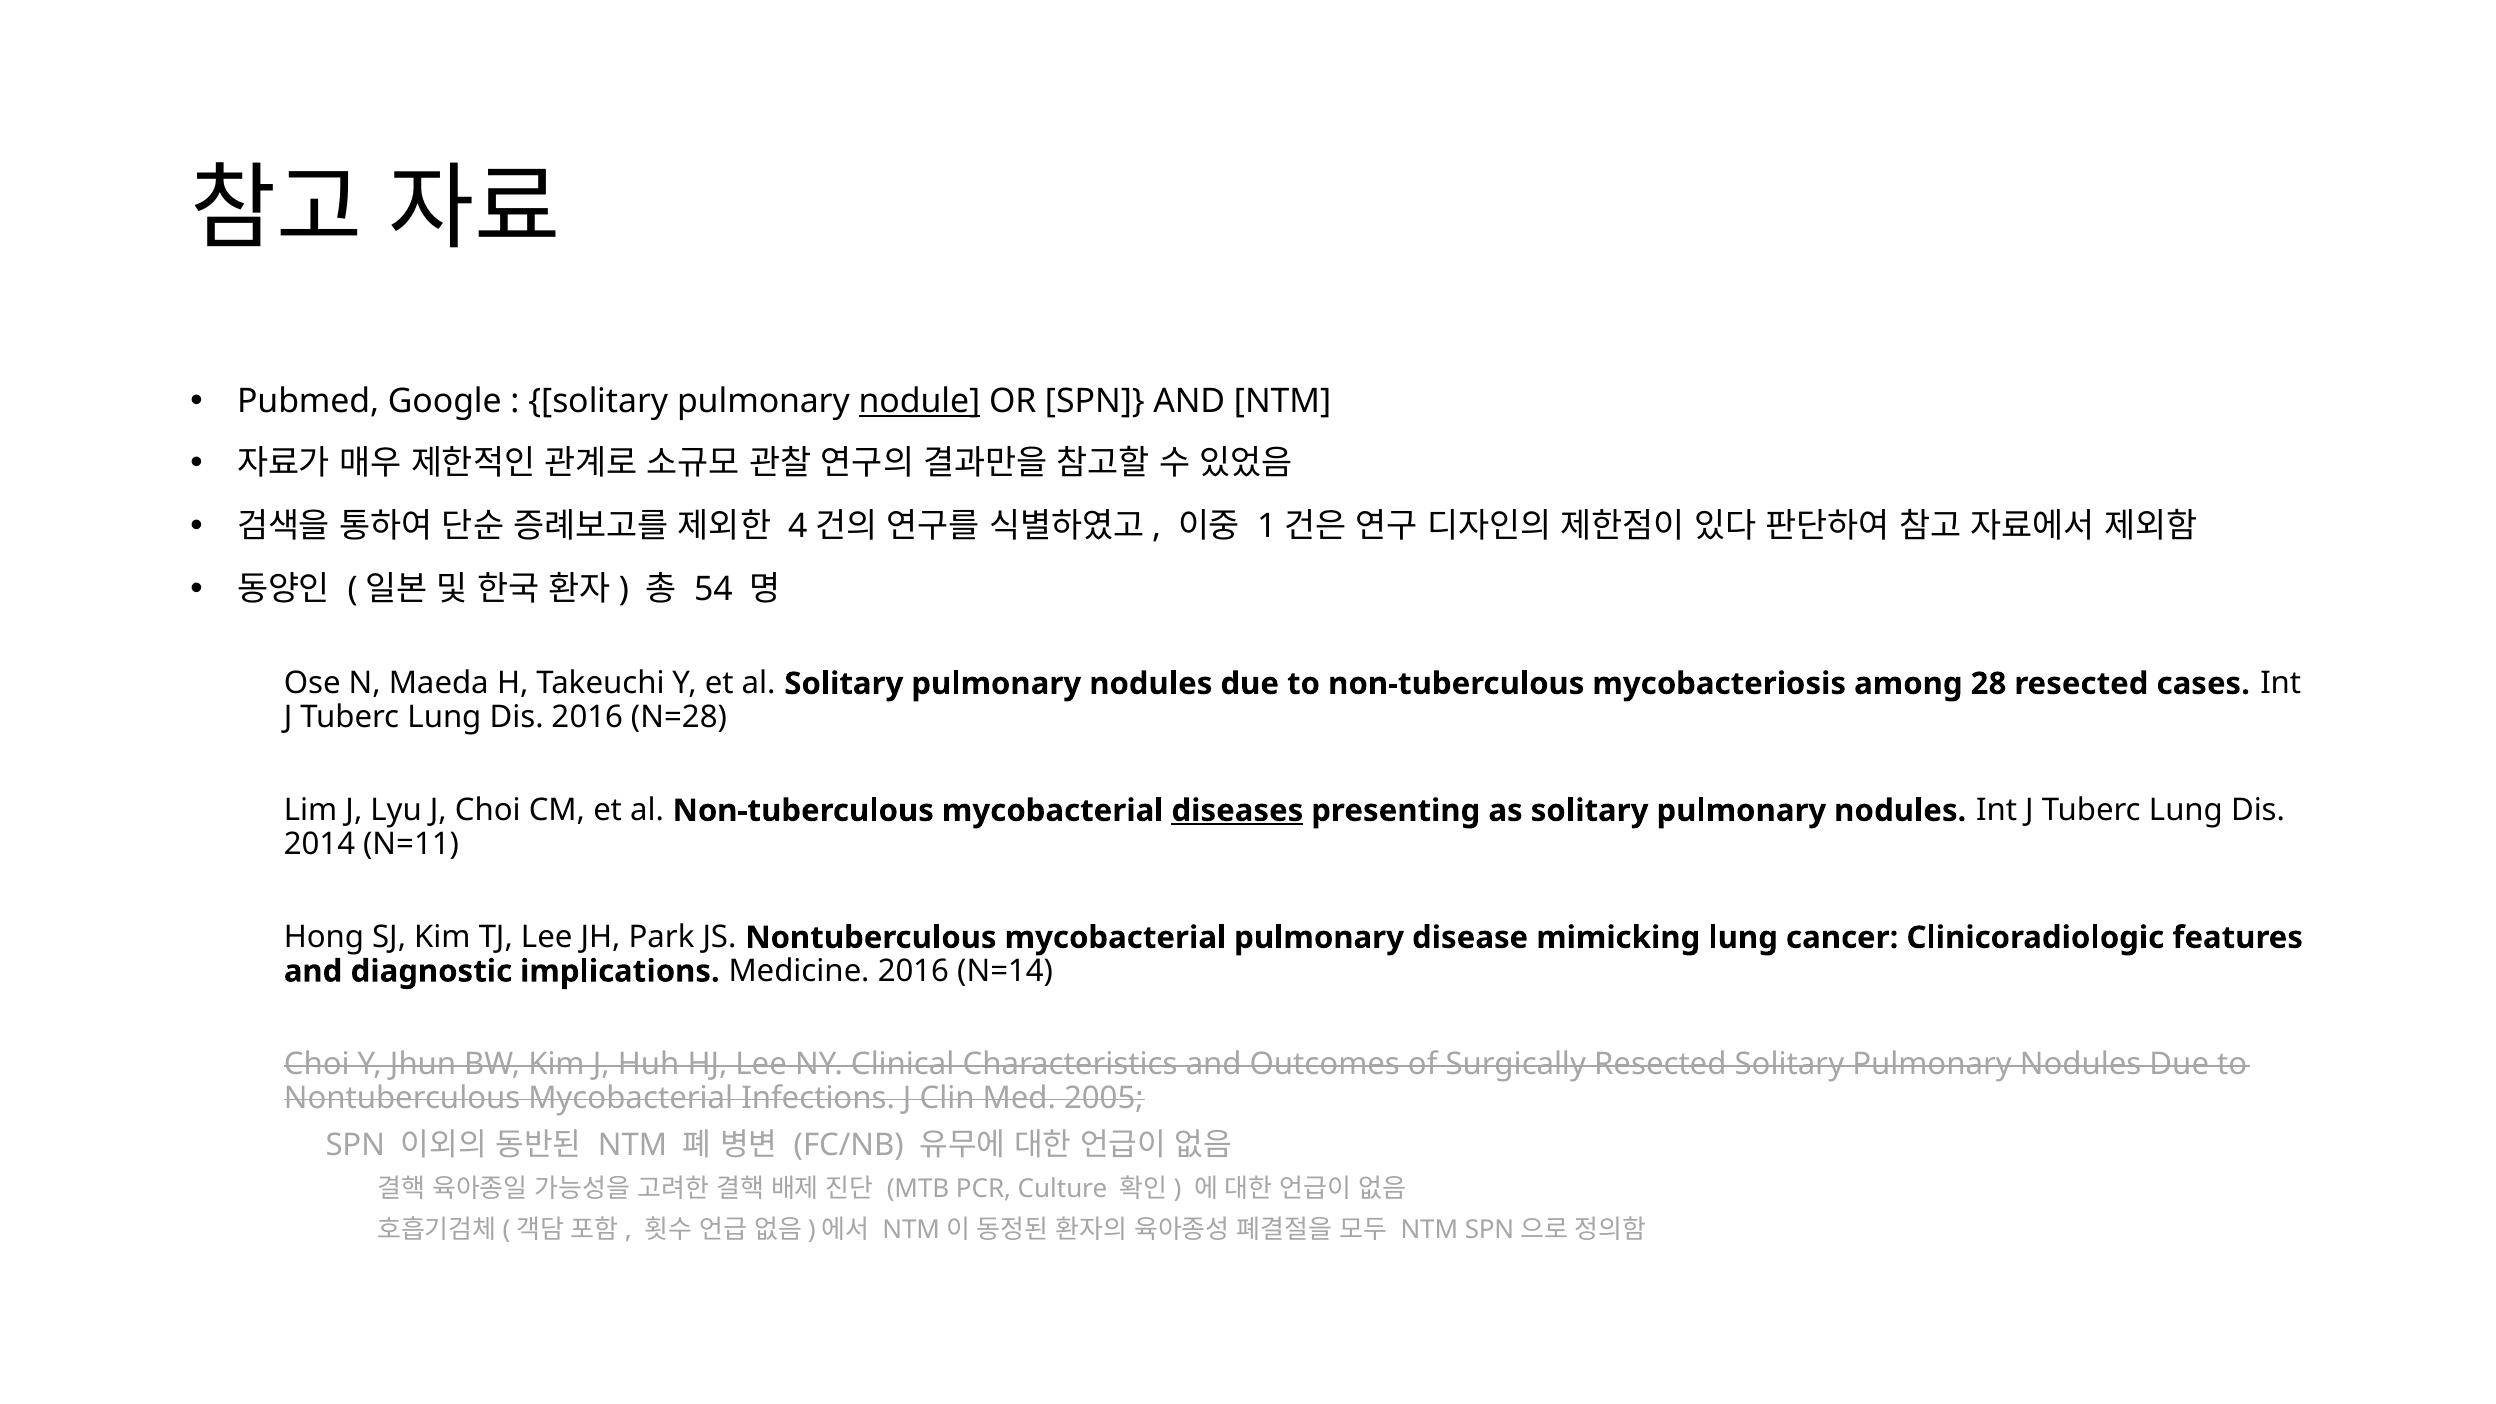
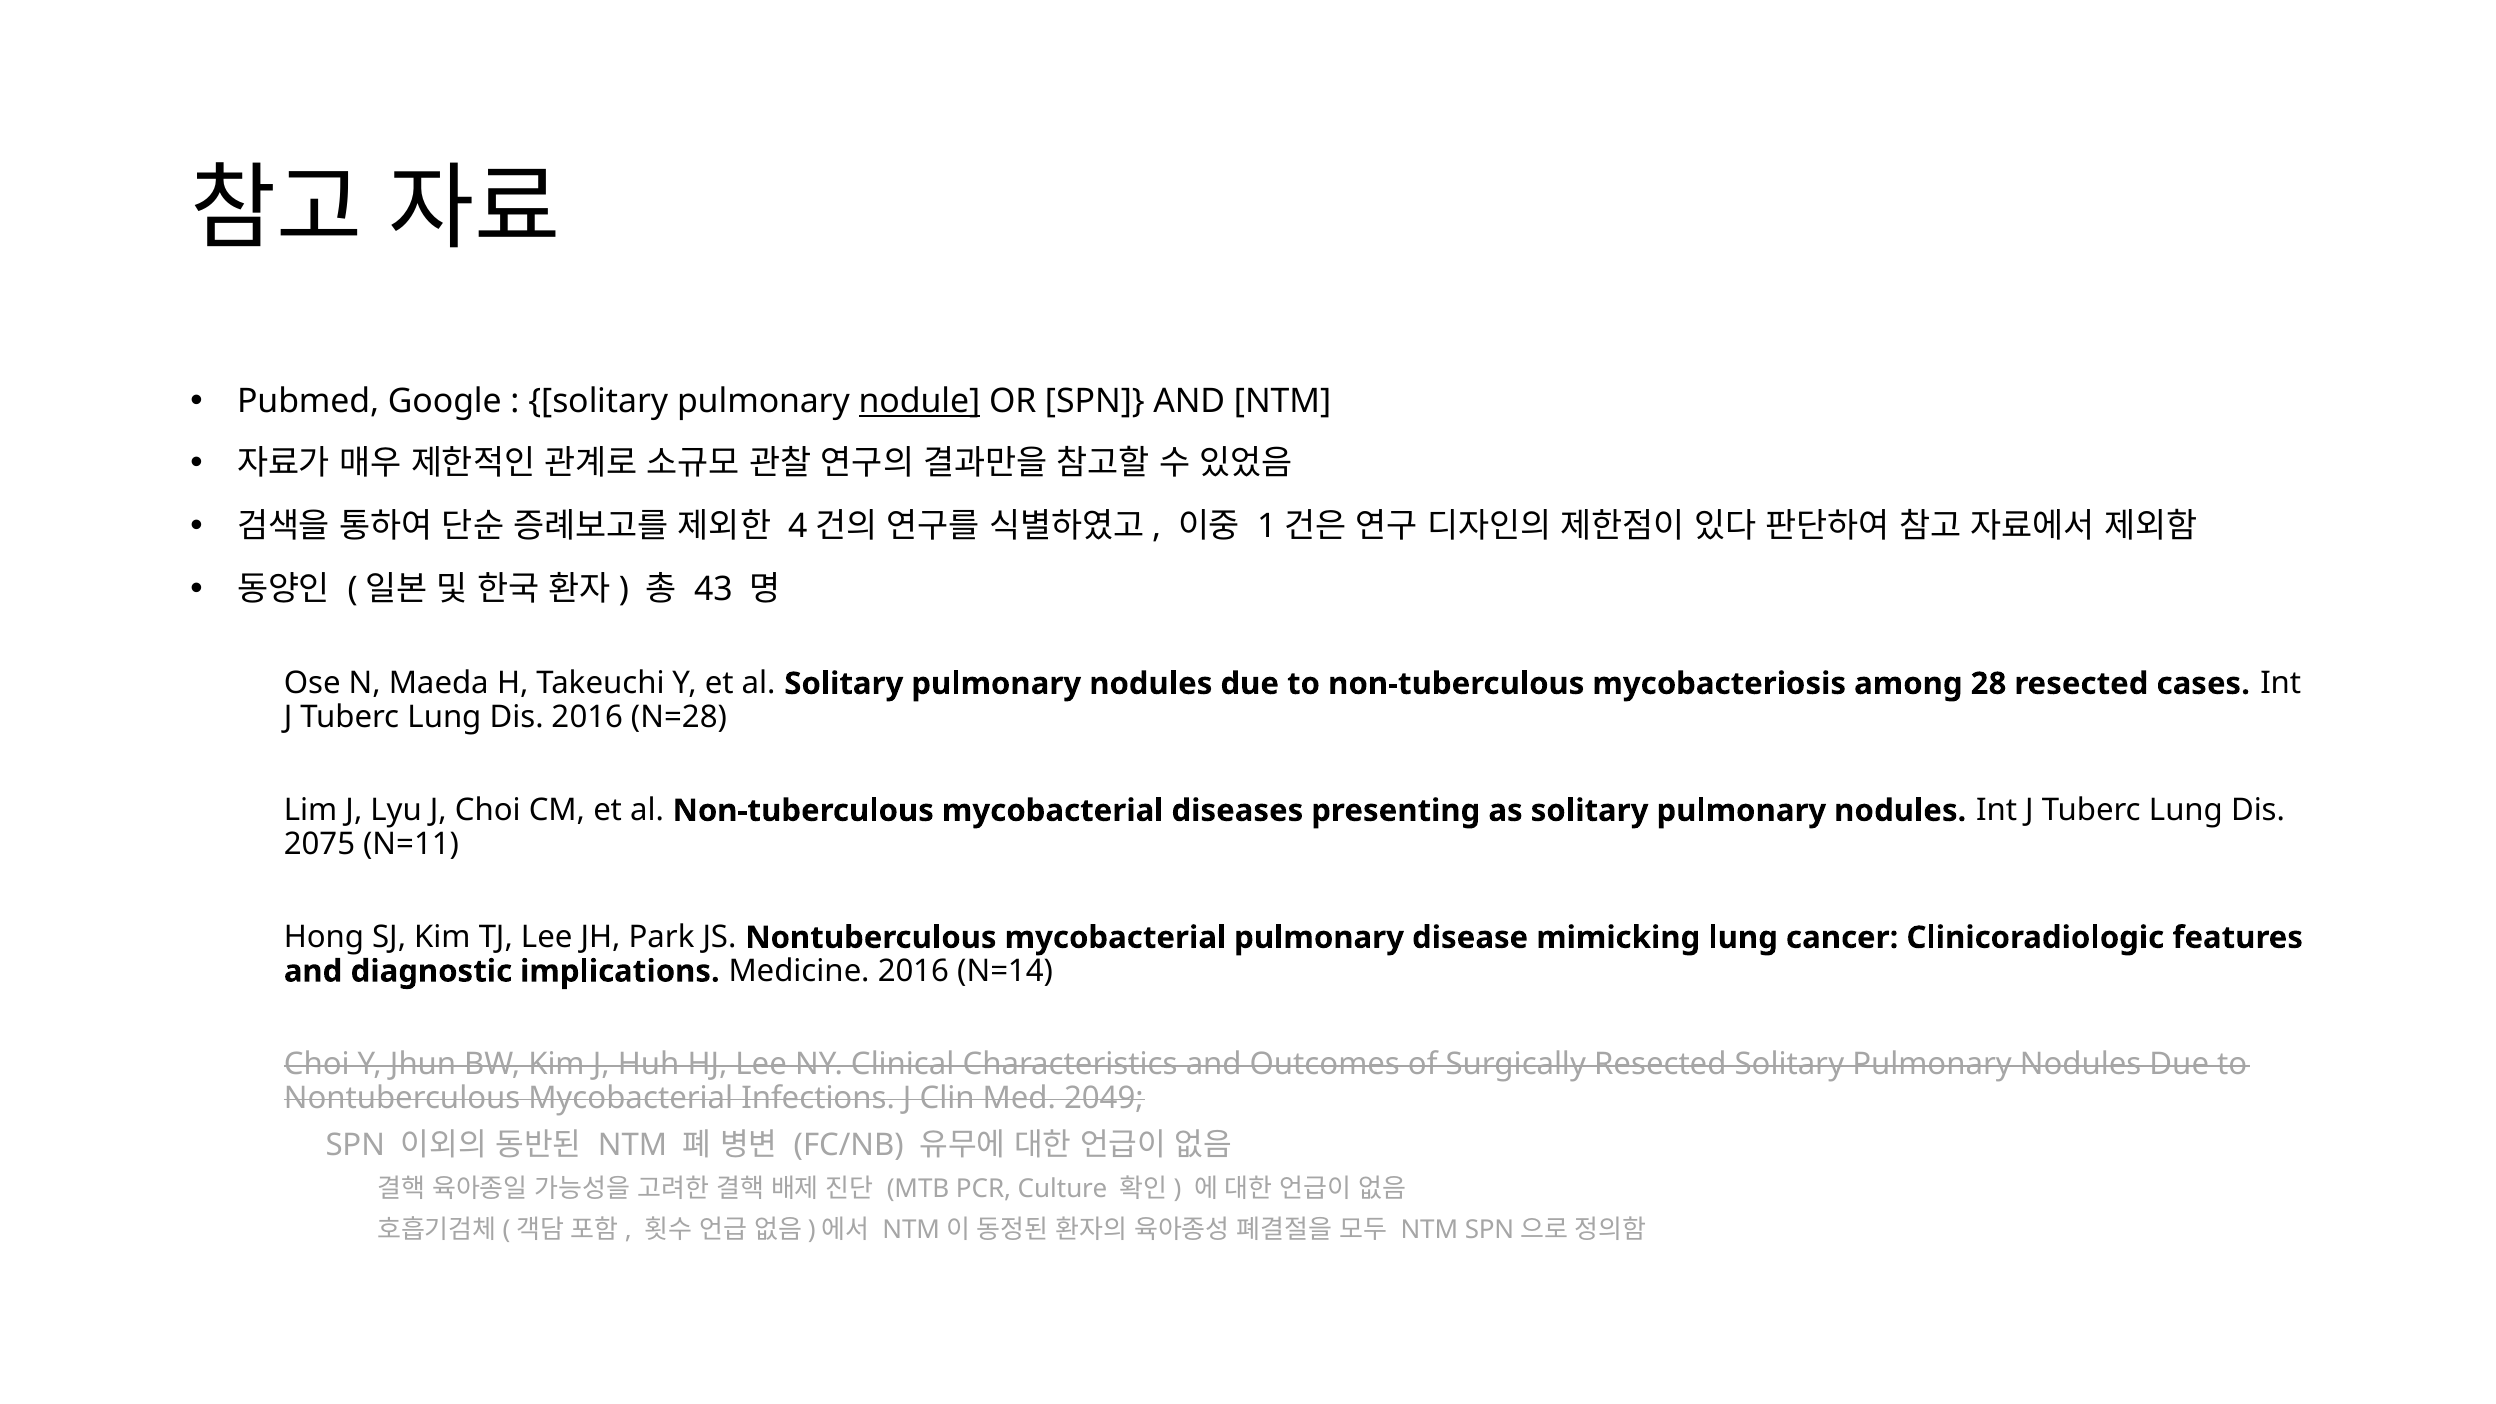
54: 54 -> 43
diseases underline: present -> none
2014: 2014 -> 2075
2005: 2005 -> 2049
